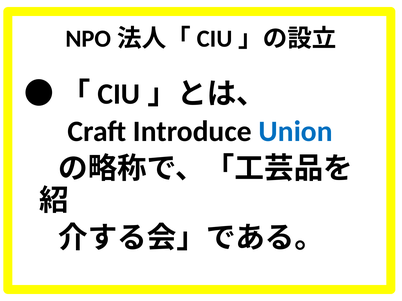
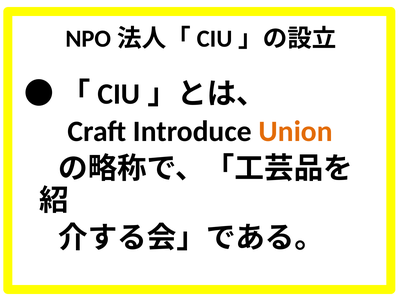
Union colour: blue -> orange
